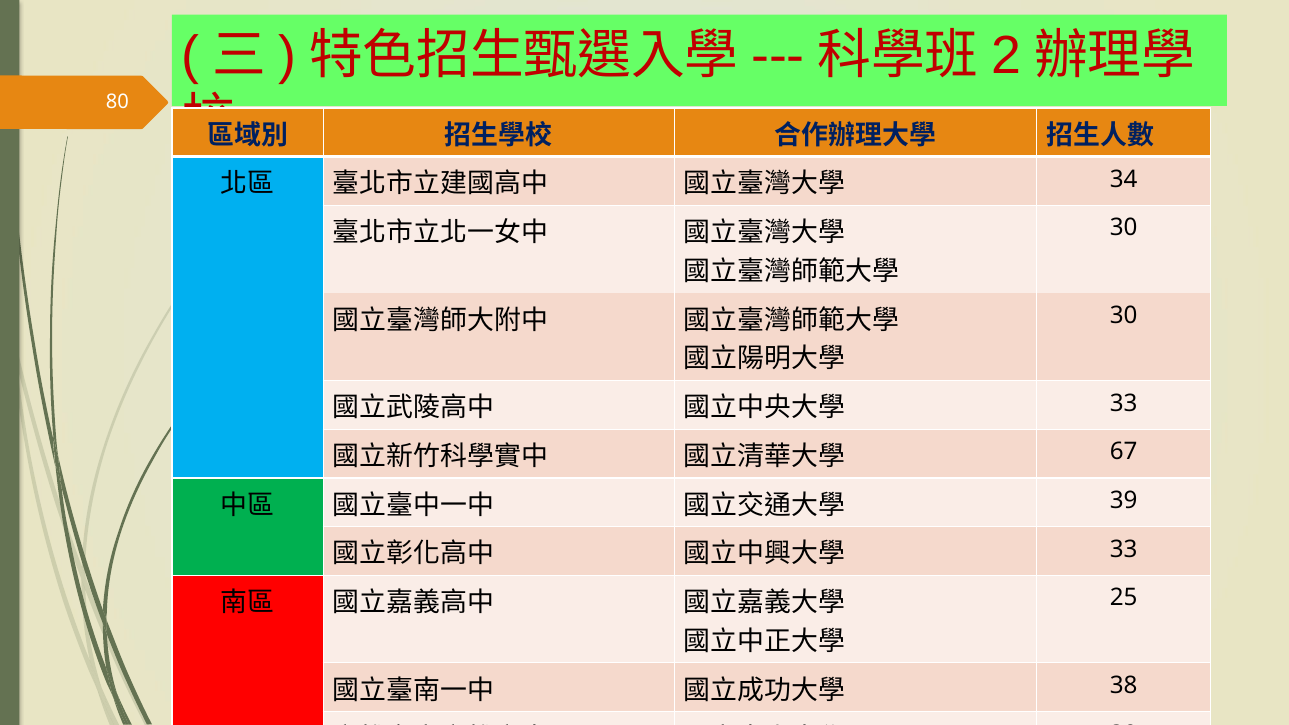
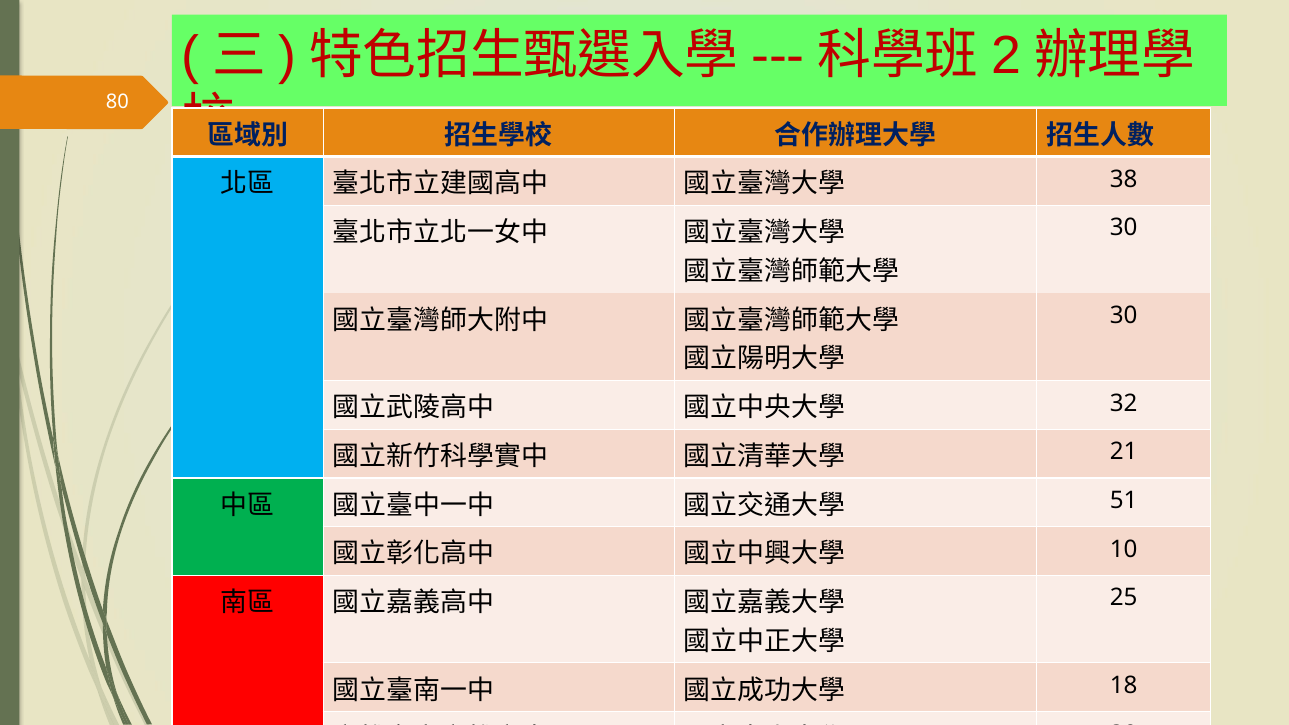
34: 34 -> 38
33 at (1124, 403): 33 -> 32
67: 67 -> 21
39: 39 -> 51
33 at (1124, 549): 33 -> 10
38: 38 -> 18
